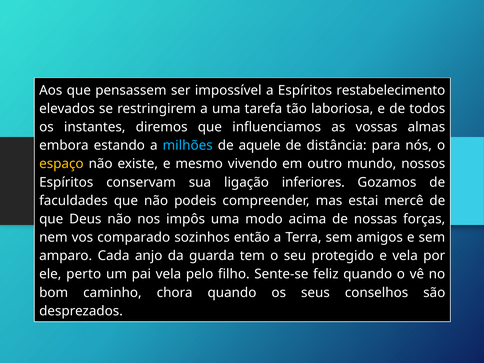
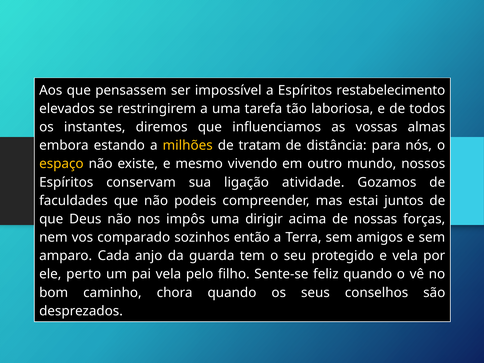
milhões colour: light blue -> yellow
aquele: aquele -> tratam
inferiores: inferiores -> atividade
mercê: mercê -> juntos
modo: modo -> dirigir
